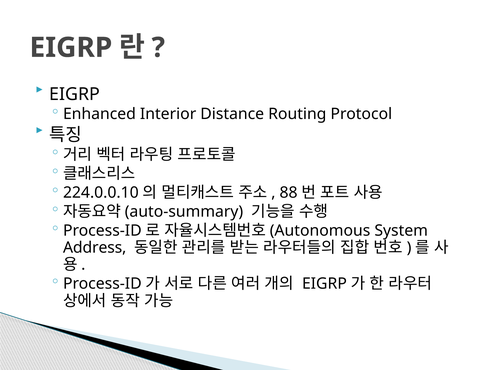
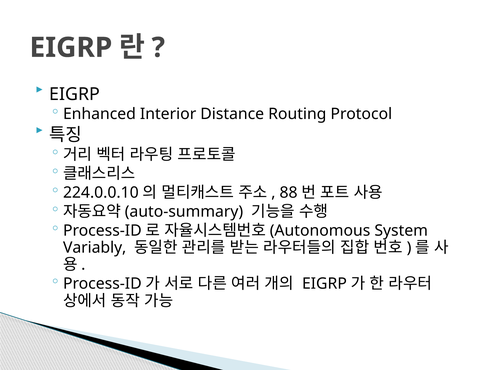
Address: Address -> Variably
